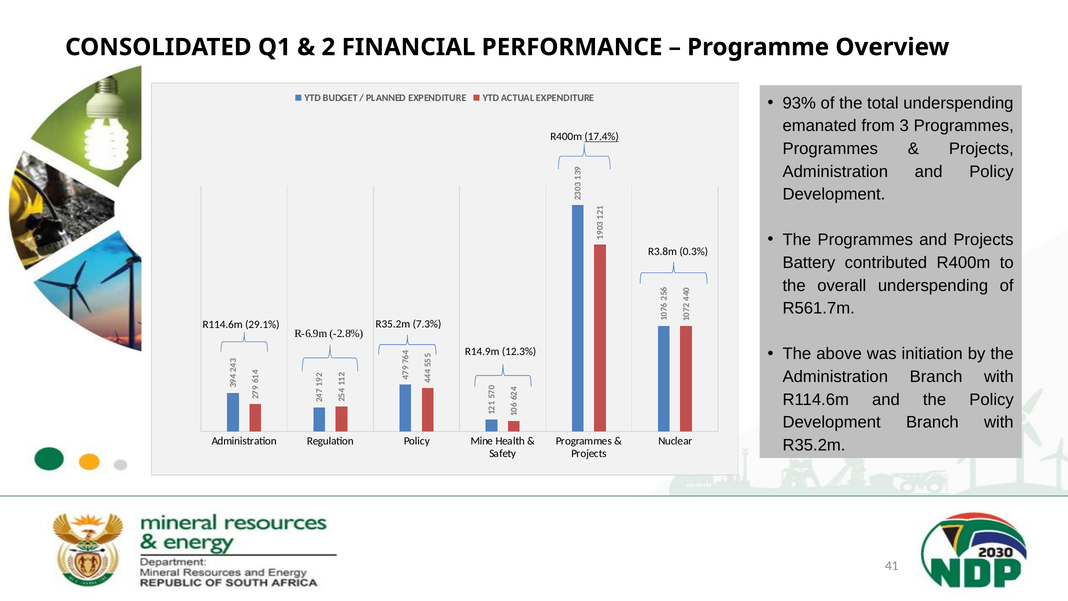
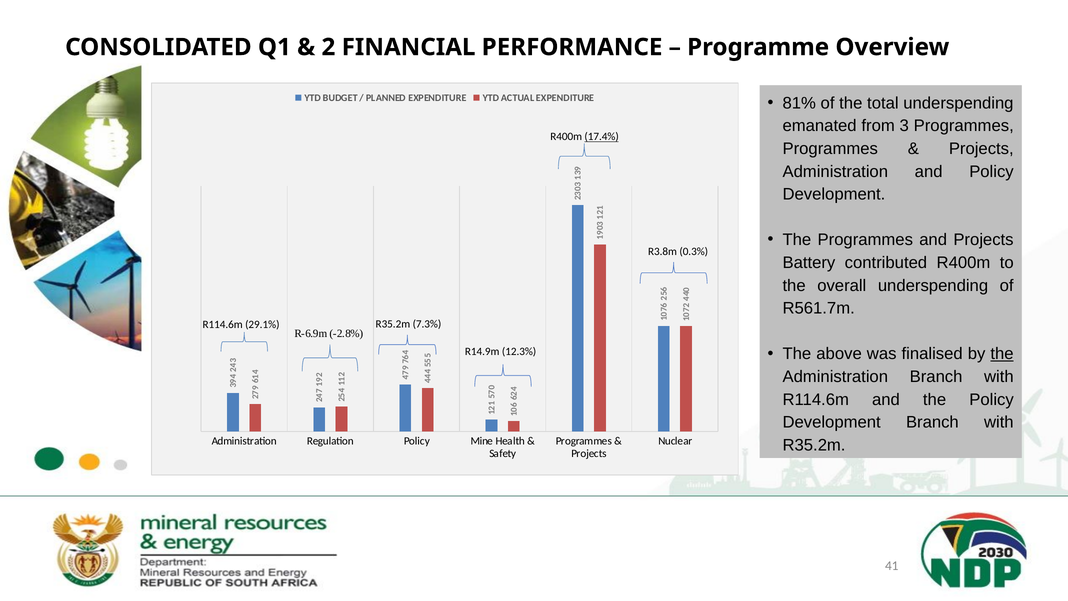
93%: 93% -> 81%
initiation: initiation -> finalised
the at (1002, 354) underline: none -> present
